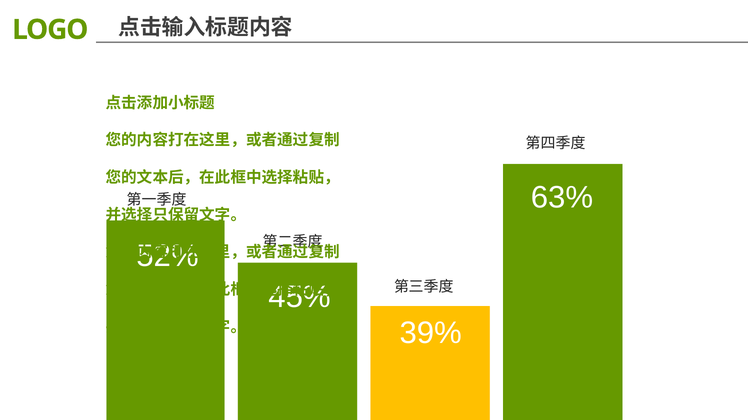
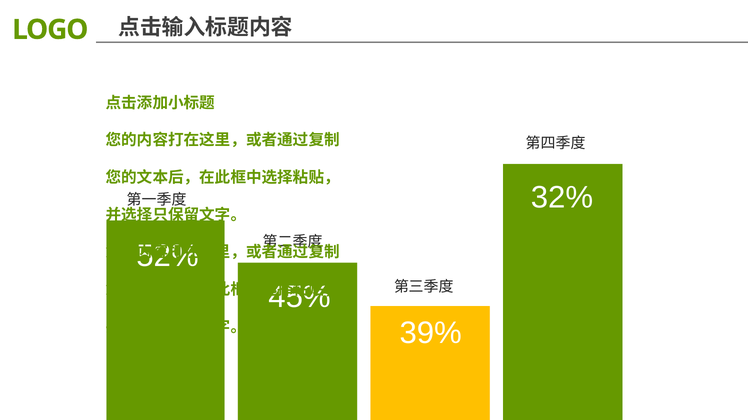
63%: 63% -> 32%
